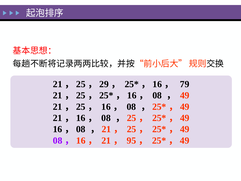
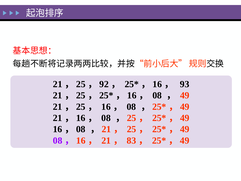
29: 29 -> 92
79: 79 -> 93
95: 95 -> 83
